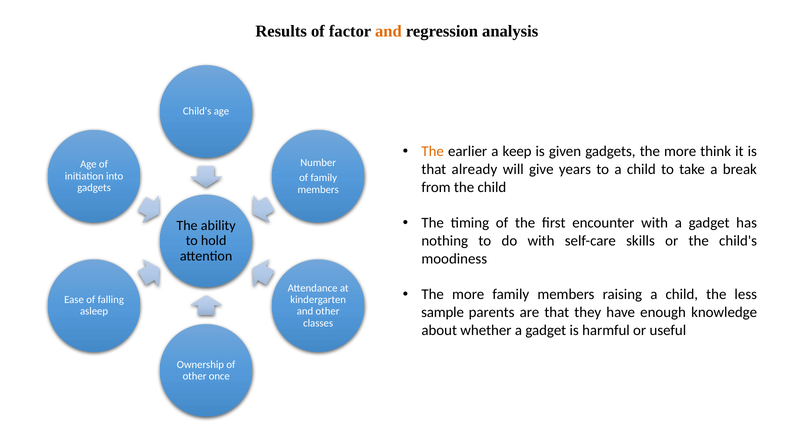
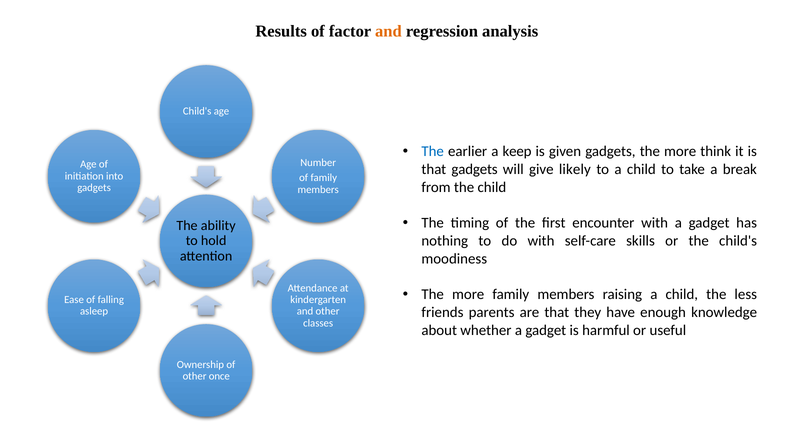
The at (433, 151) colour: orange -> blue
that already: already -> gadgets
years: years -> likely
sample: sample -> friends
